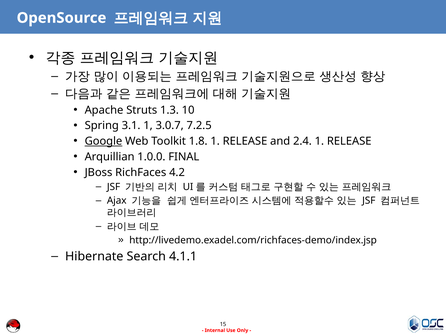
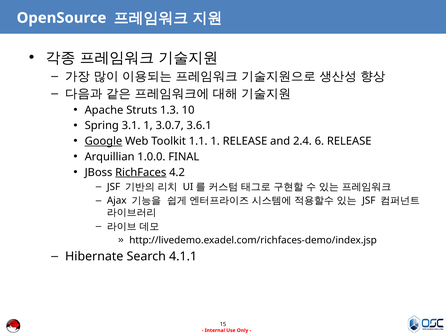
7.2.5: 7.2.5 -> 3.6.1
1.8: 1.8 -> 1.1
2.4 1: 1 -> 6
RichFaces underline: none -> present
